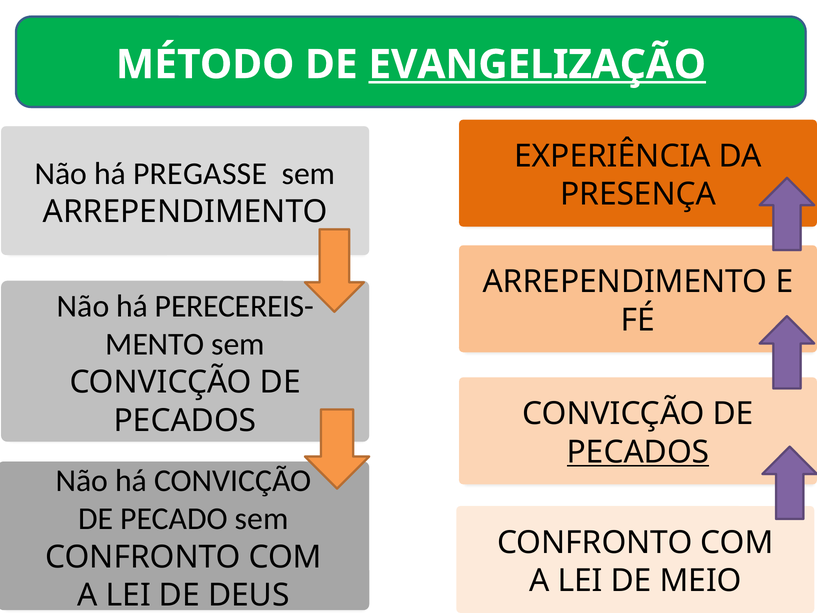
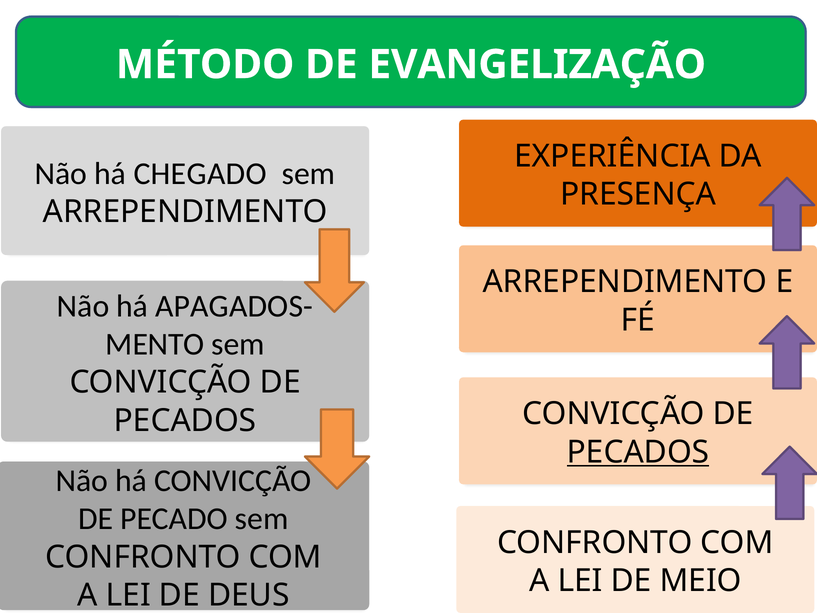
EVANGELIZAÇÃO underline: present -> none
PREGASSE: PREGASSE -> CHEGADO
PERECEREIS-: PERECEREIS- -> APAGADOS-
